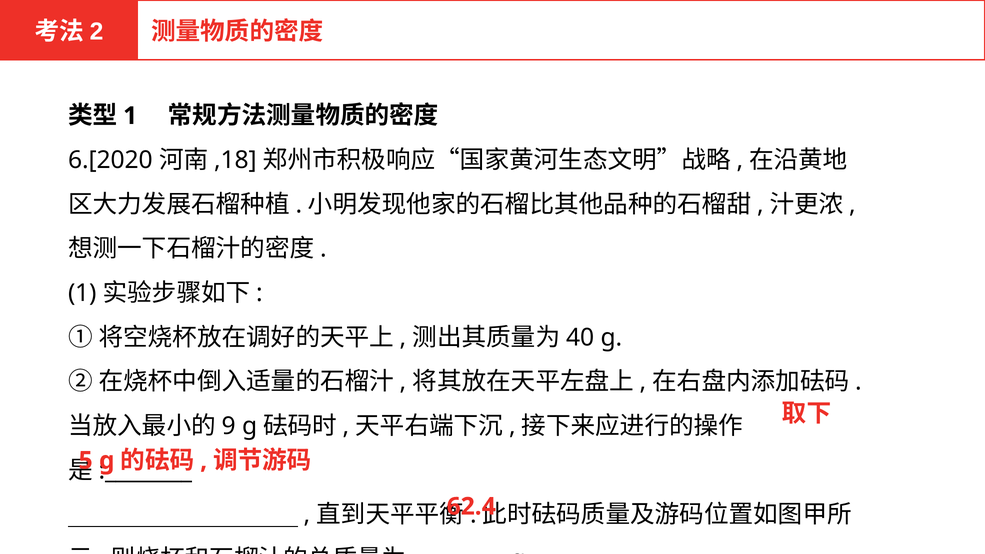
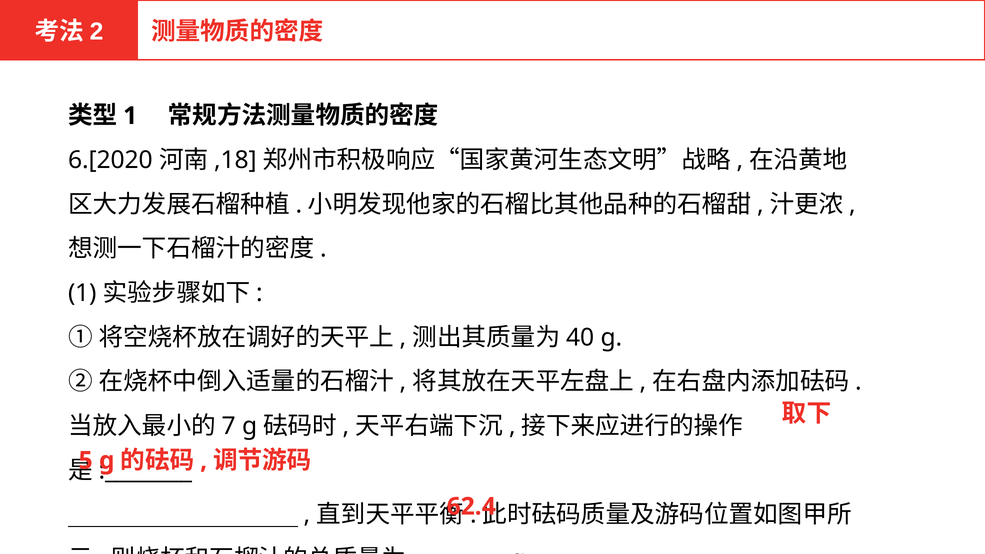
9: 9 -> 7
